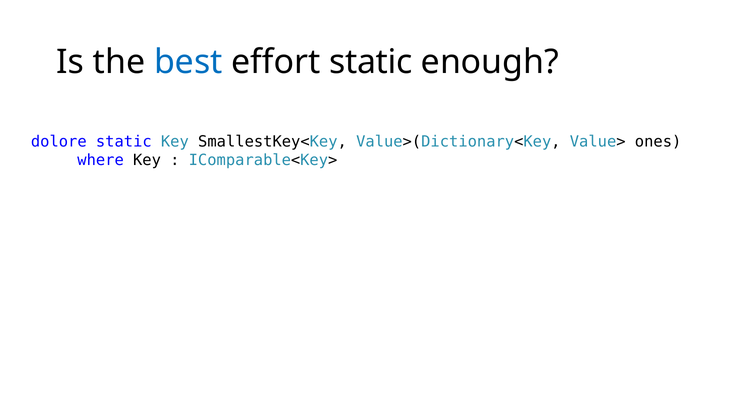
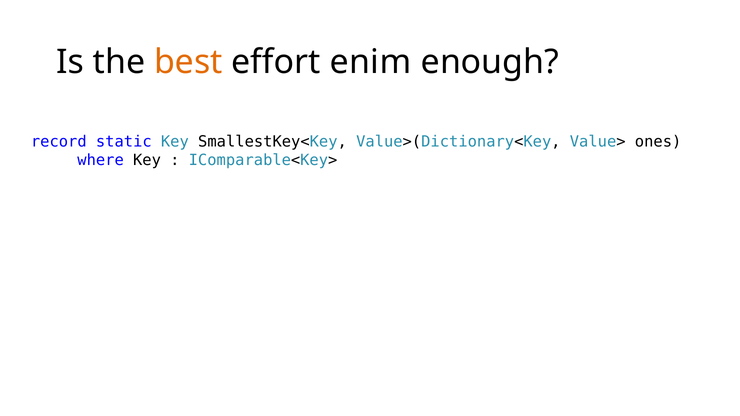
best colour: blue -> orange
effort static: static -> enim
dolore: dolore -> record
